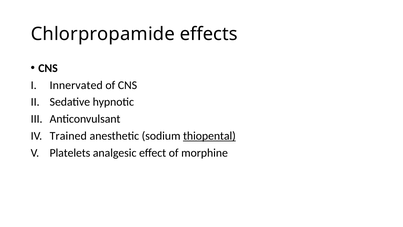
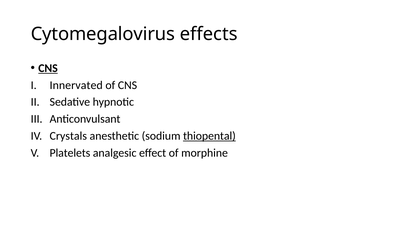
Chlorpropamide: Chlorpropamide -> Cytomegalovirus
CNS at (48, 68) underline: none -> present
Trained: Trained -> Crystals
